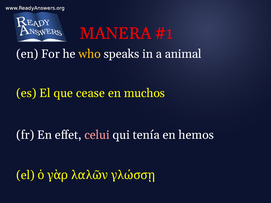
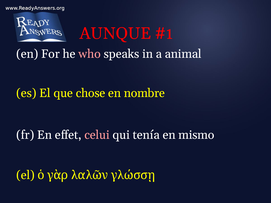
MANERA: MANERA -> AUNQUE
who colour: yellow -> pink
cease: cease -> chose
muchos: muchos -> nombre
hemos: hemos -> mismo
